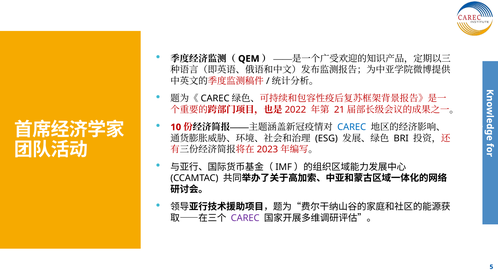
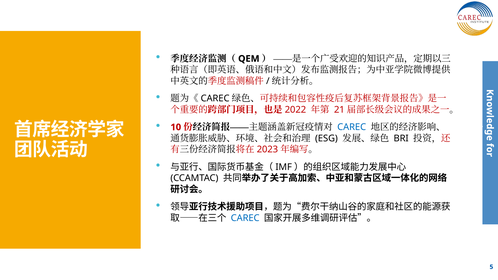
CAREC at (245, 218) colour: purple -> blue
